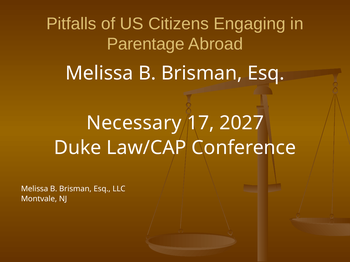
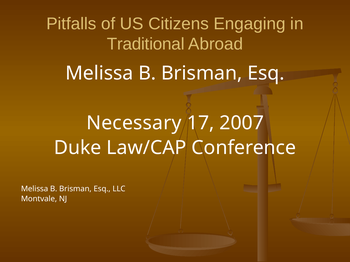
Parentage: Parentage -> Traditional
2027: 2027 -> 2007
